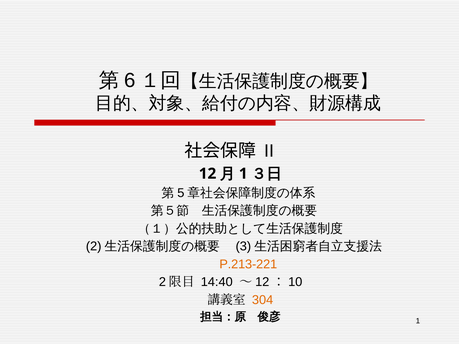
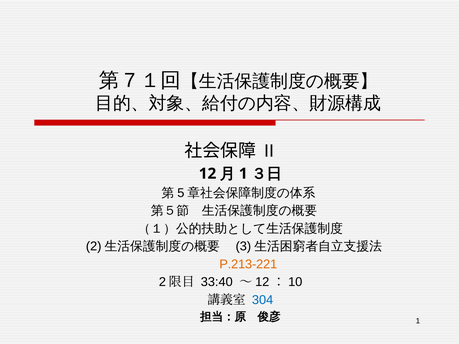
6: 6 -> 7
14:40: 14:40 -> 33:40
304 colour: orange -> blue
